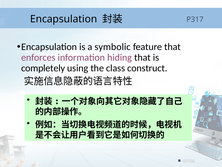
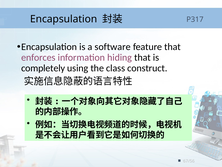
symbolic: symbolic -> software
